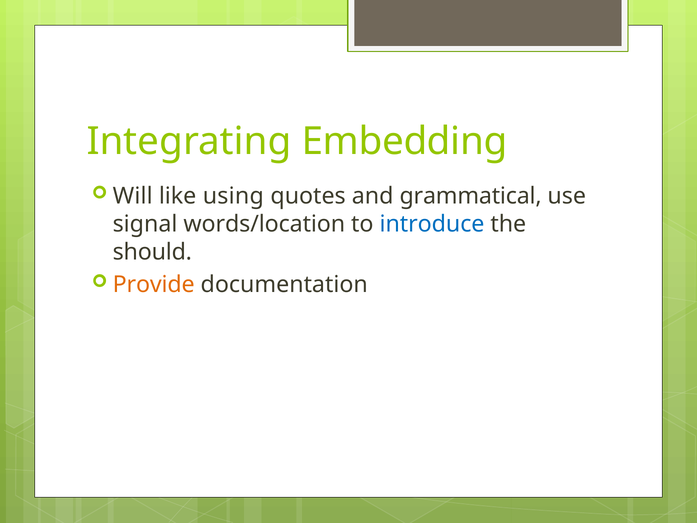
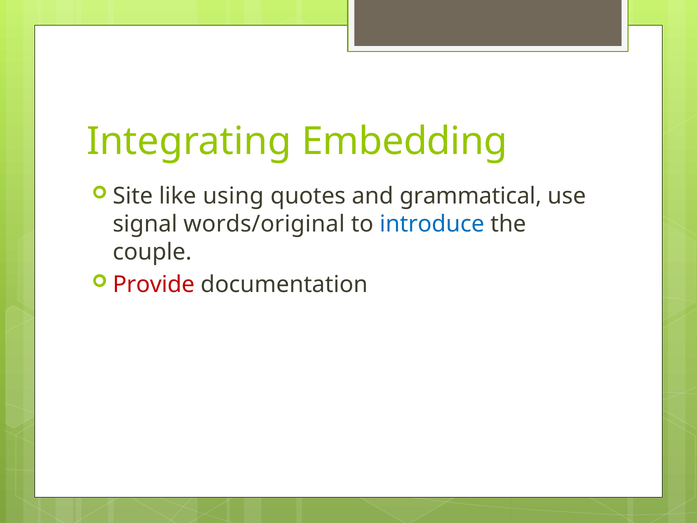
Will: Will -> Site
words/location: words/location -> words/original
should: should -> couple
Provide colour: orange -> red
